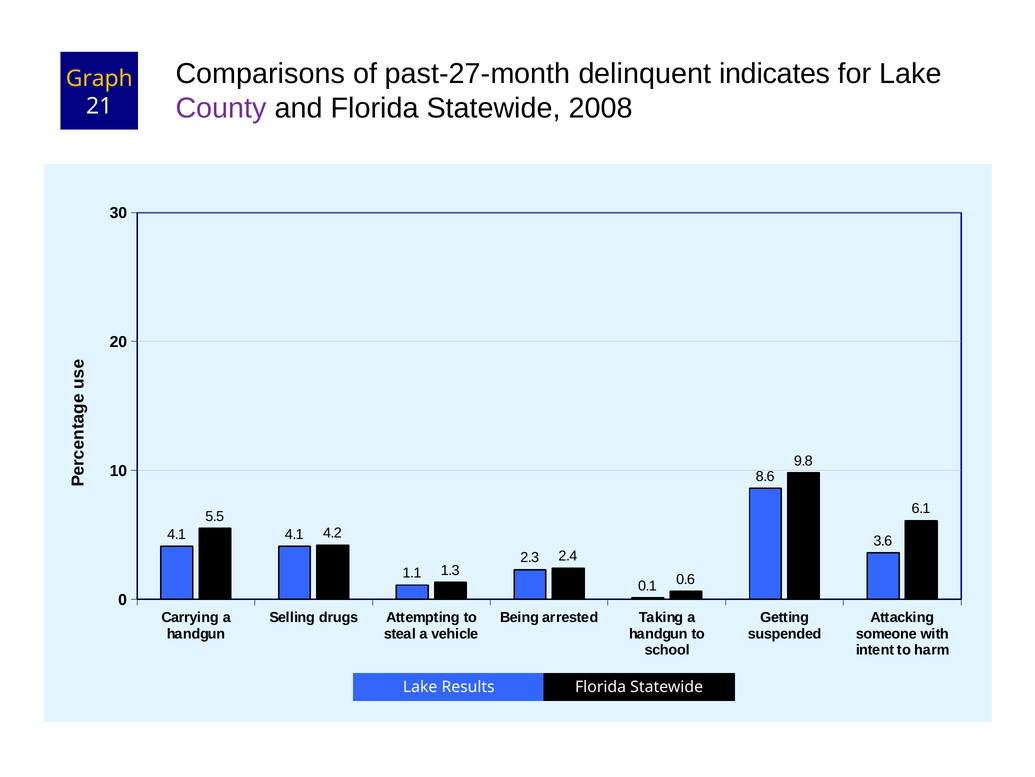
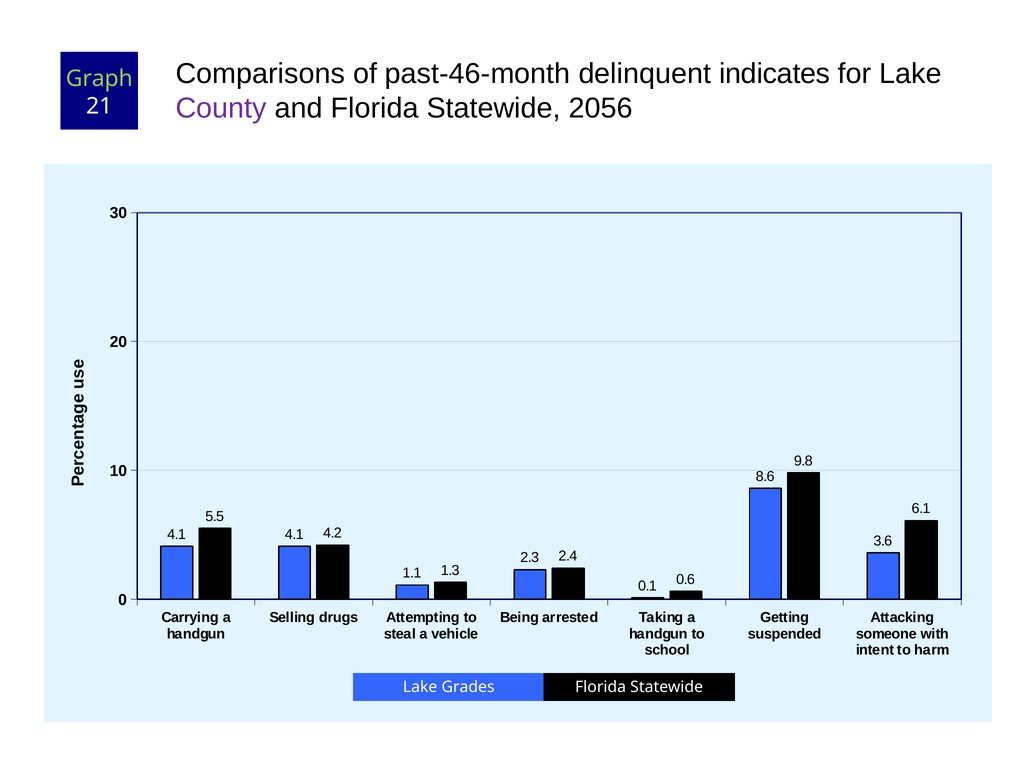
past-27-month: past-27-month -> past-46-month
Graph colour: yellow -> light green
2008: 2008 -> 2056
Results: Results -> Grades
